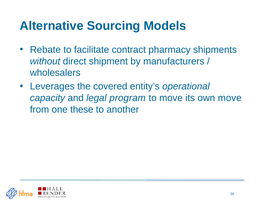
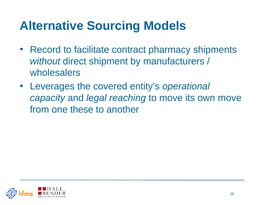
Rebate: Rebate -> Record
program: program -> reaching
